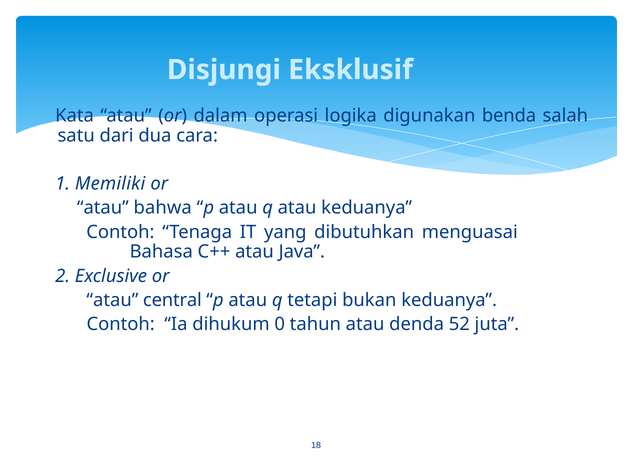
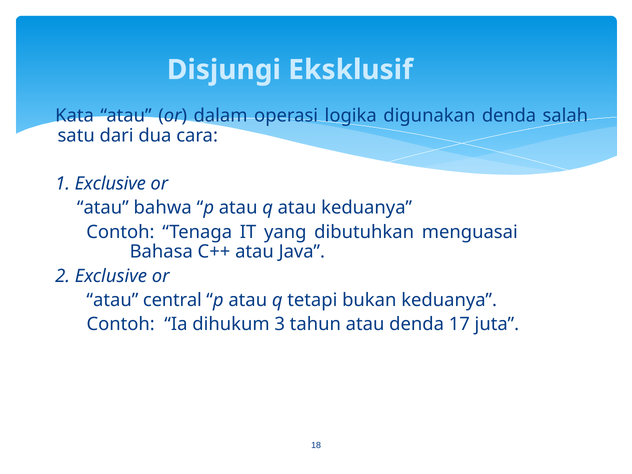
digunakan benda: benda -> denda
1 Memiliki: Memiliki -> Exclusive
0: 0 -> 3
52: 52 -> 17
